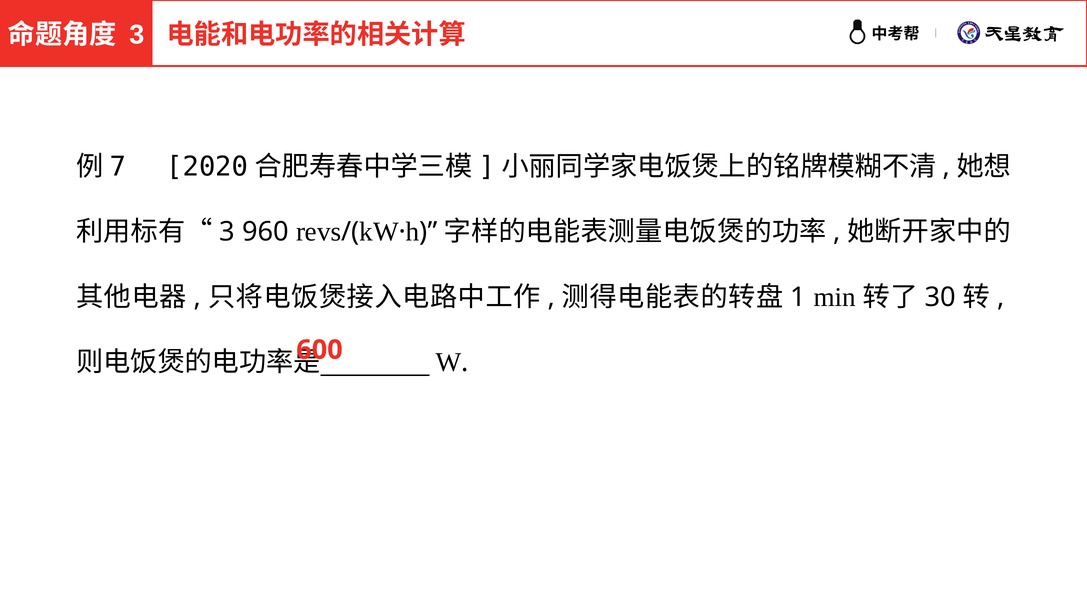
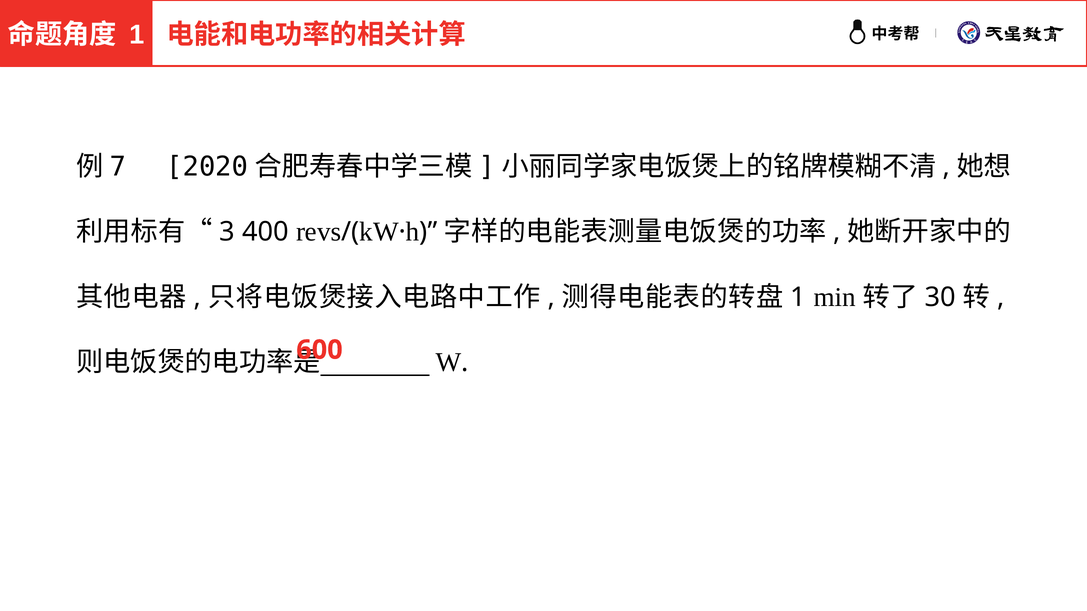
3 at (137, 35): 3 -> 1
960: 960 -> 400
